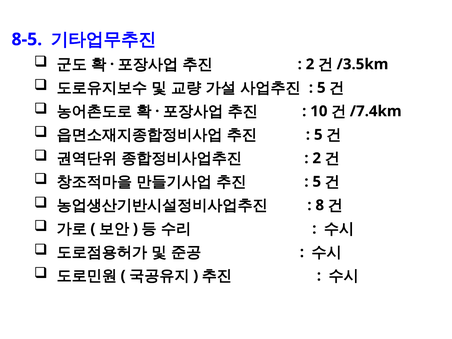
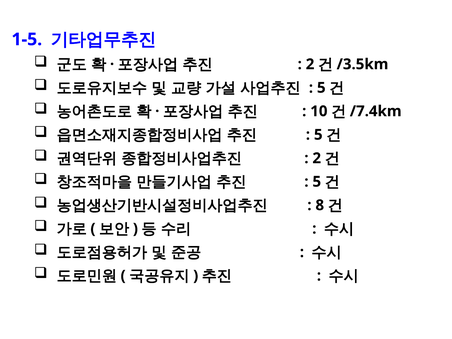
8-5: 8-5 -> 1-5
